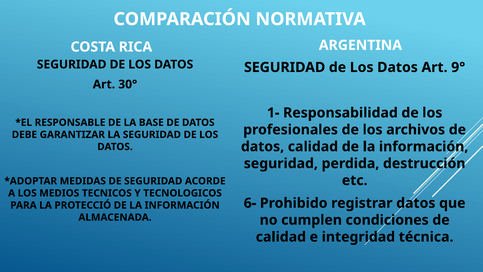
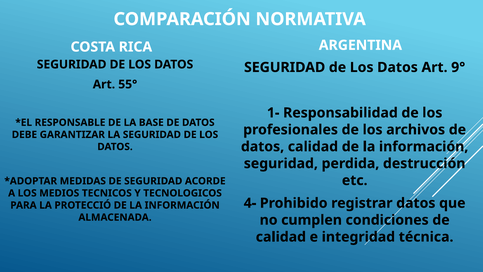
30°: 30° -> 55°
6-: 6- -> 4-
